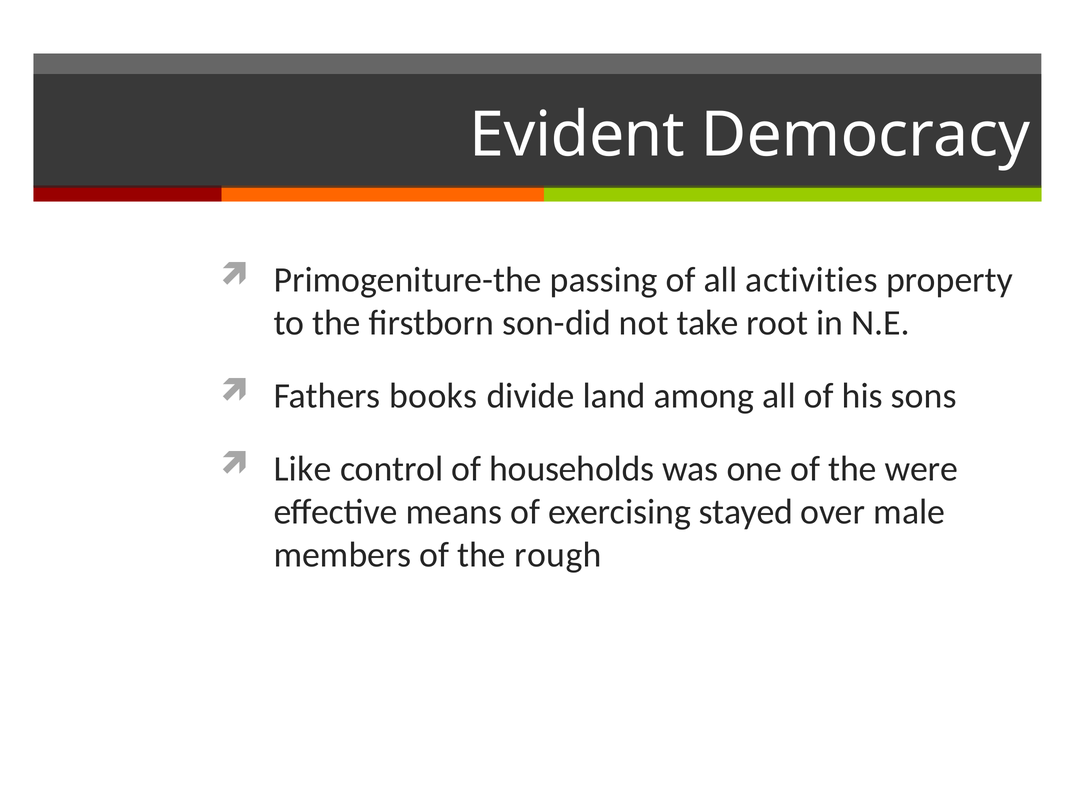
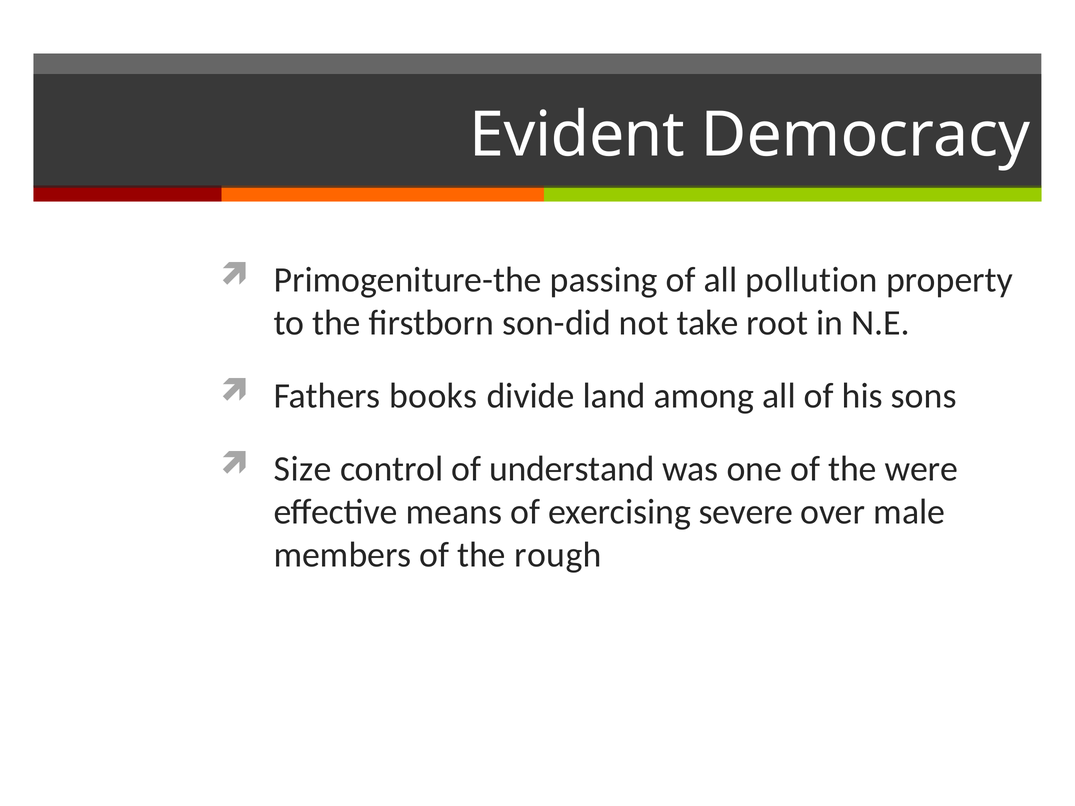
activities: activities -> pollution
Like: Like -> Size
households: households -> understand
stayed: stayed -> severe
